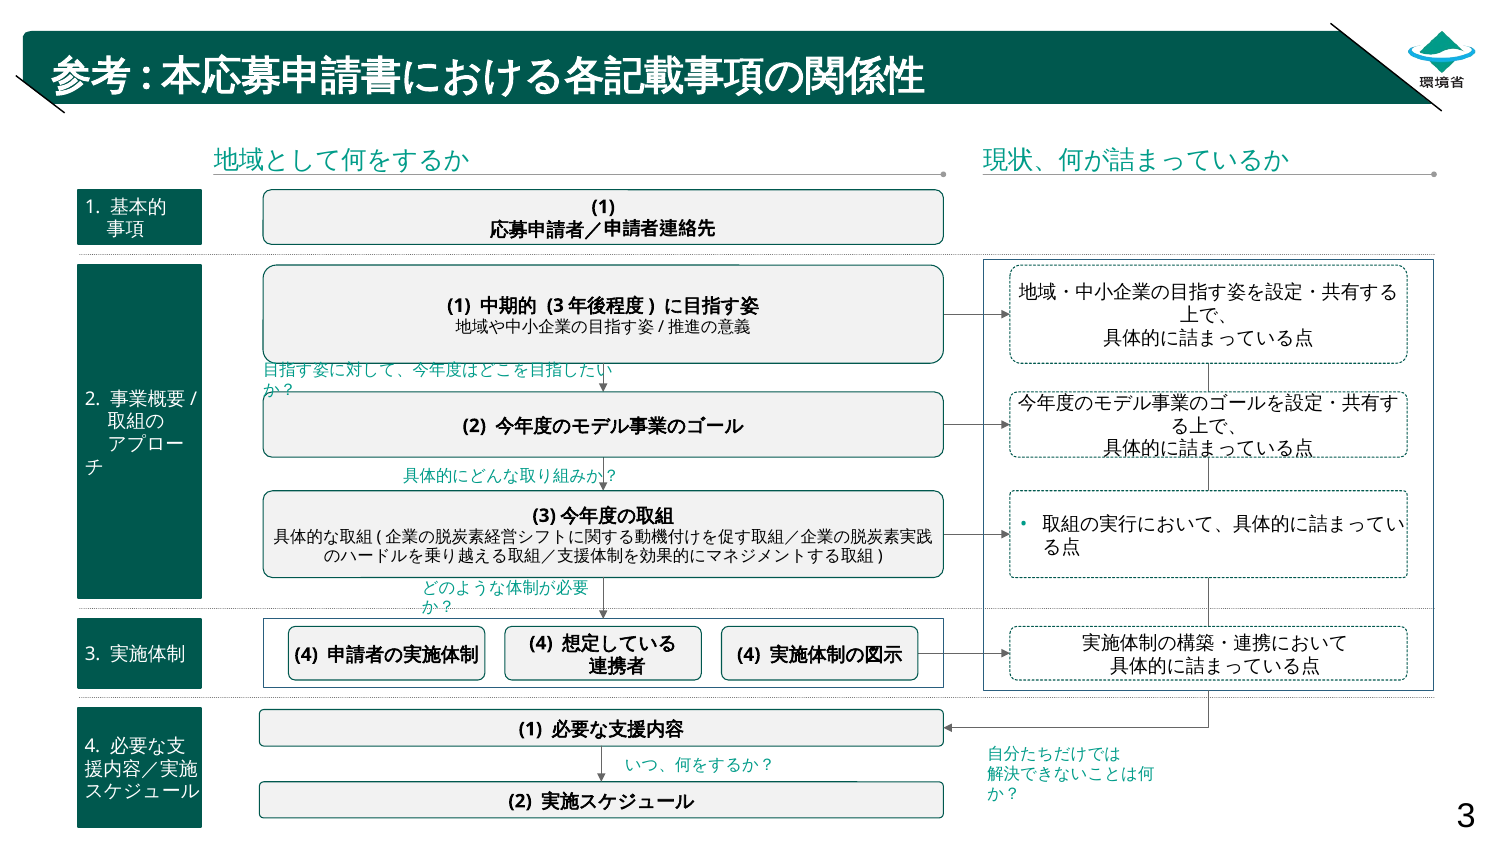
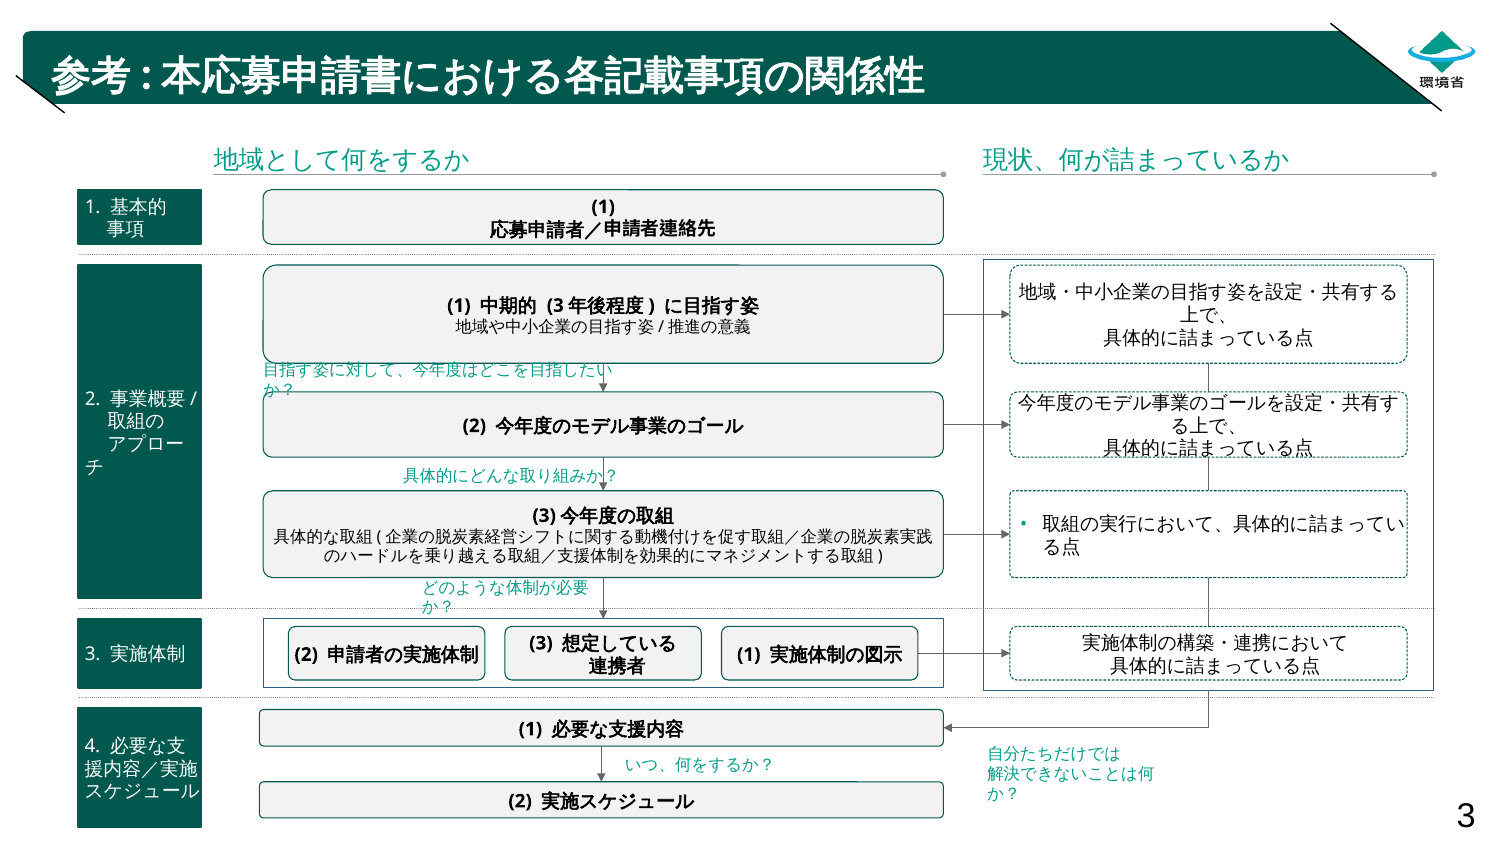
4 at (306, 654): 4 -> 2
4 at (541, 643): 4 -> 3
4 at (749, 654): 4 -> 1
